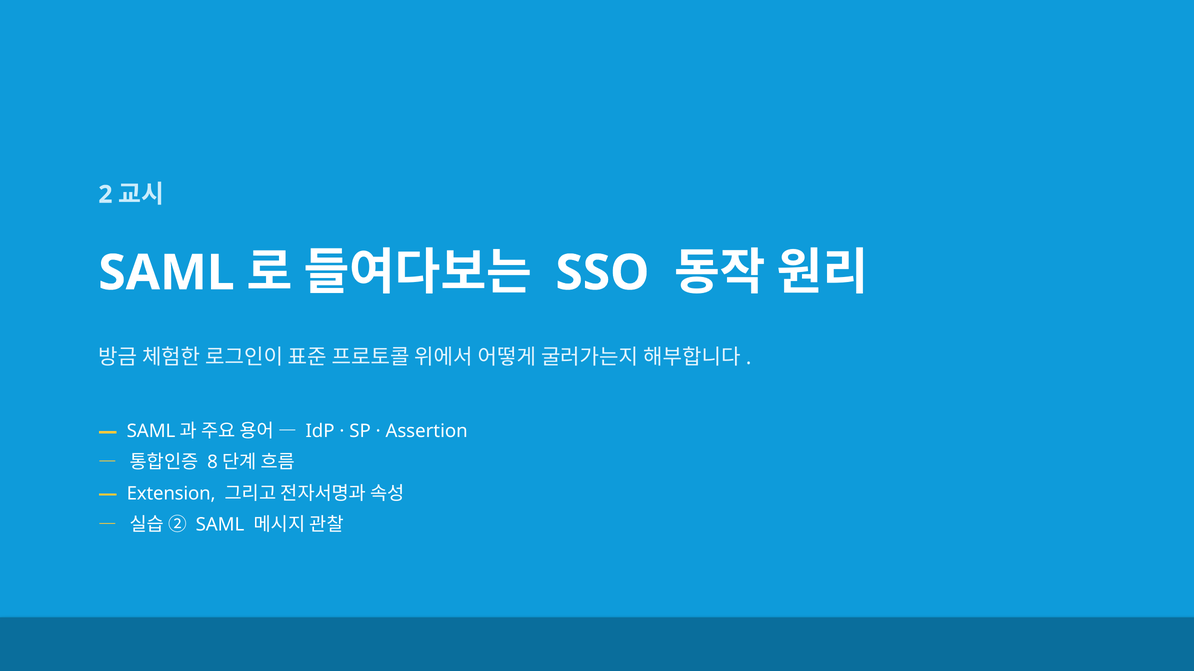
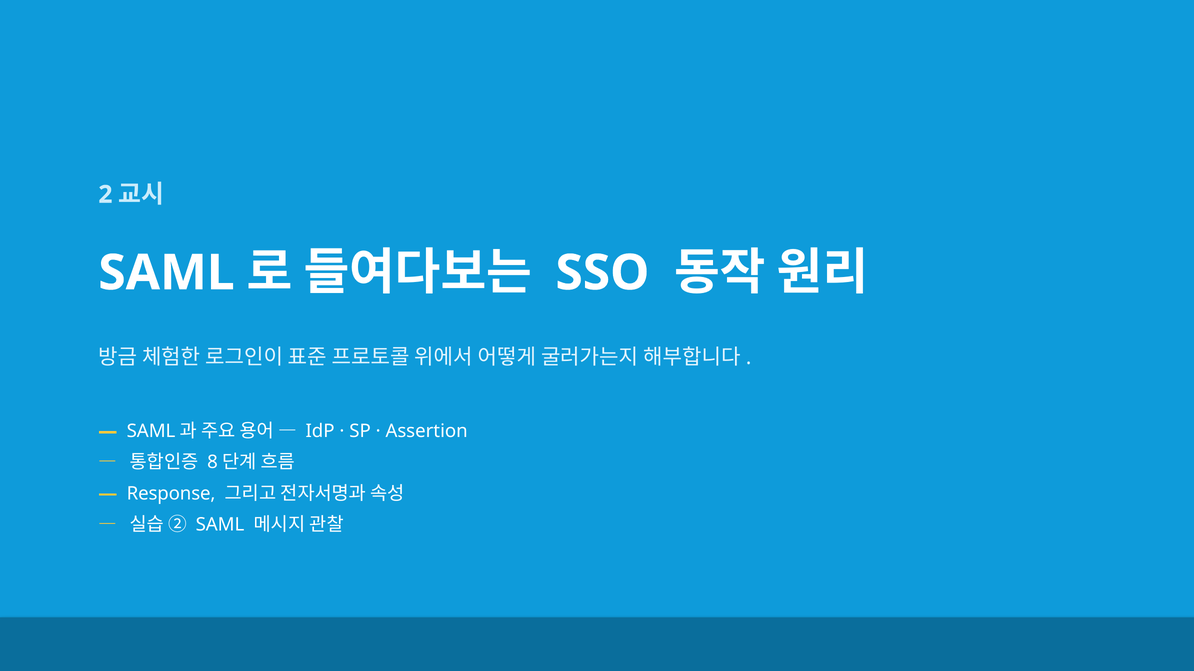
Extension: Extension -> Response
